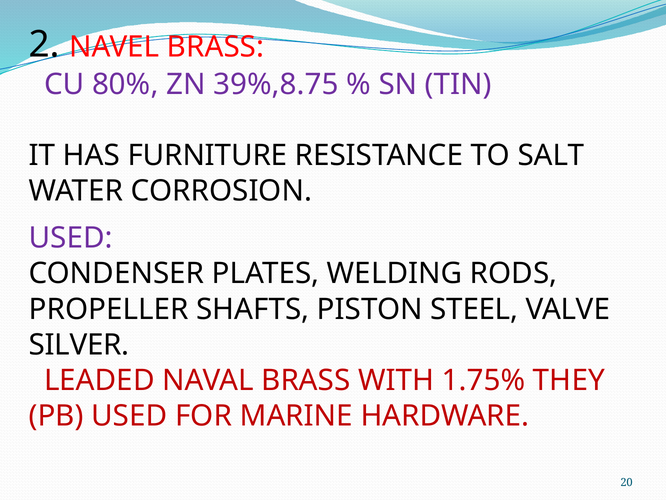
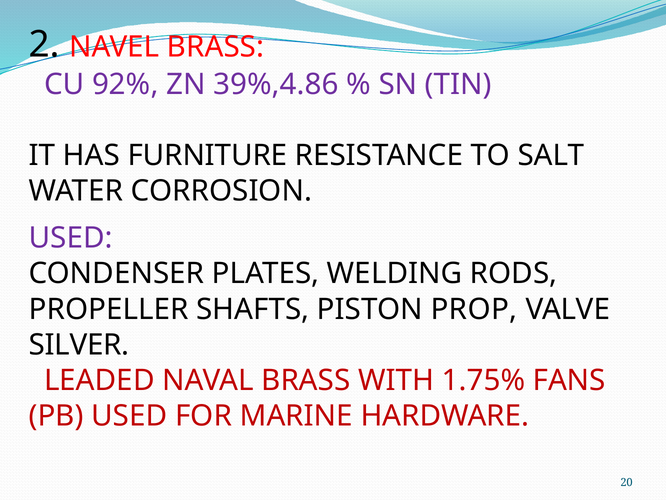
80%: 80% -> 92%
39%,8.75: 39%,8.75 -> 39%,4.86
STEEL: STEEL -> PROP
THEY: THEY -> FANS
